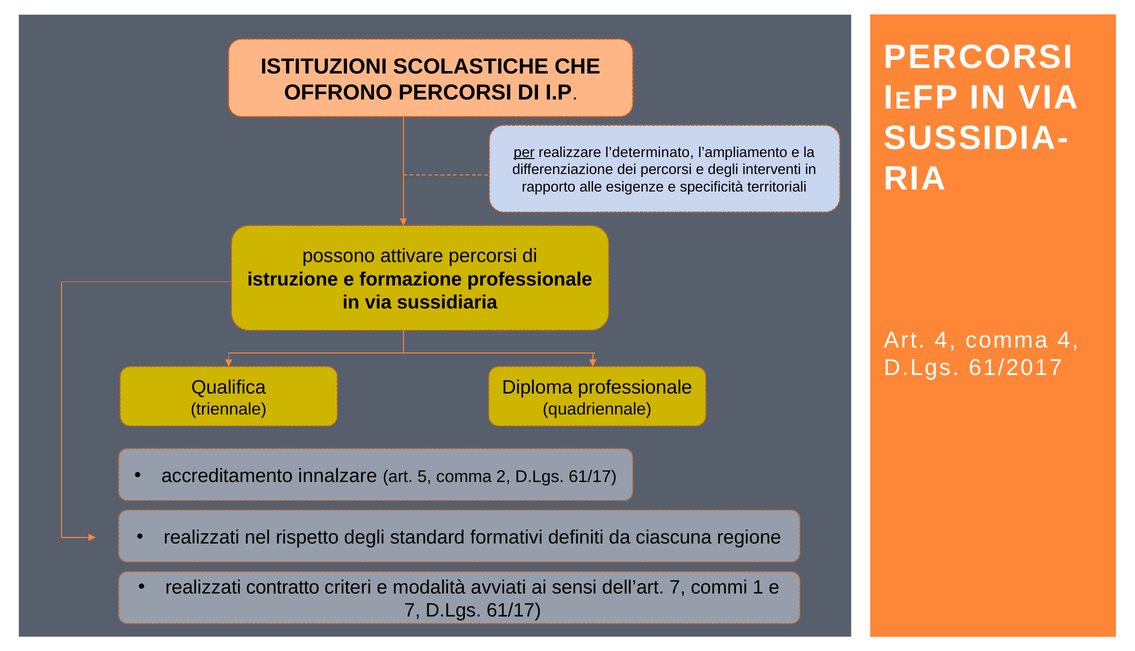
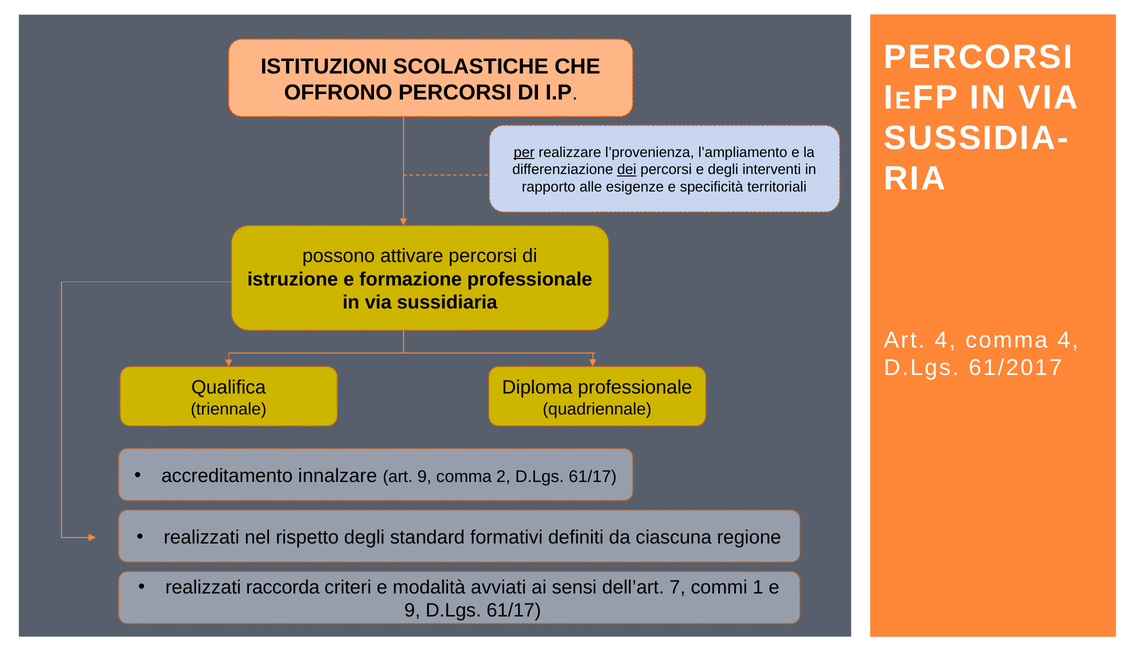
l’determinato: l’determinato -> l’provenienza
dei underline: none -> present
art 5: 5 -> 9
contratto: contratto -> raccorda
7 at (412, 611): 7 -> 9
